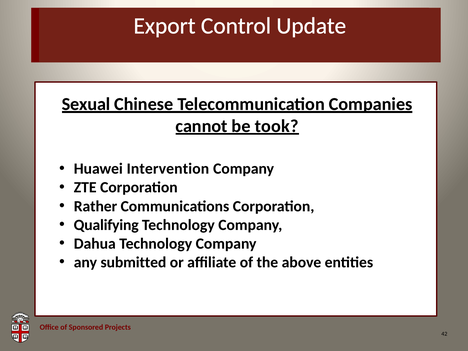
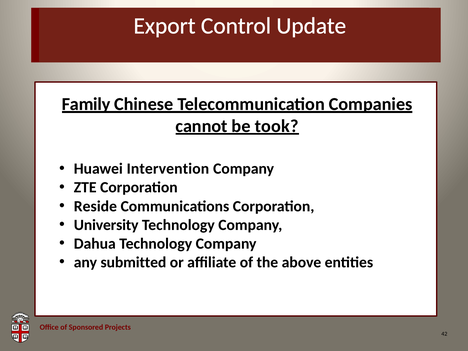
Sexual: Sexual -> Family
Rather: Rather -> Reside
Qualifying: Qualifying -> University
